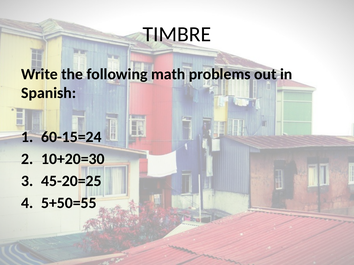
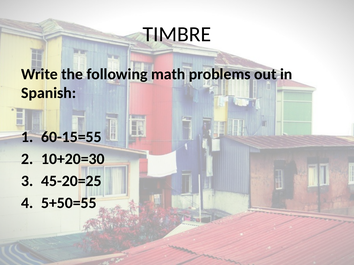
60-15=24: 60-15=24 -> 60-15=55
